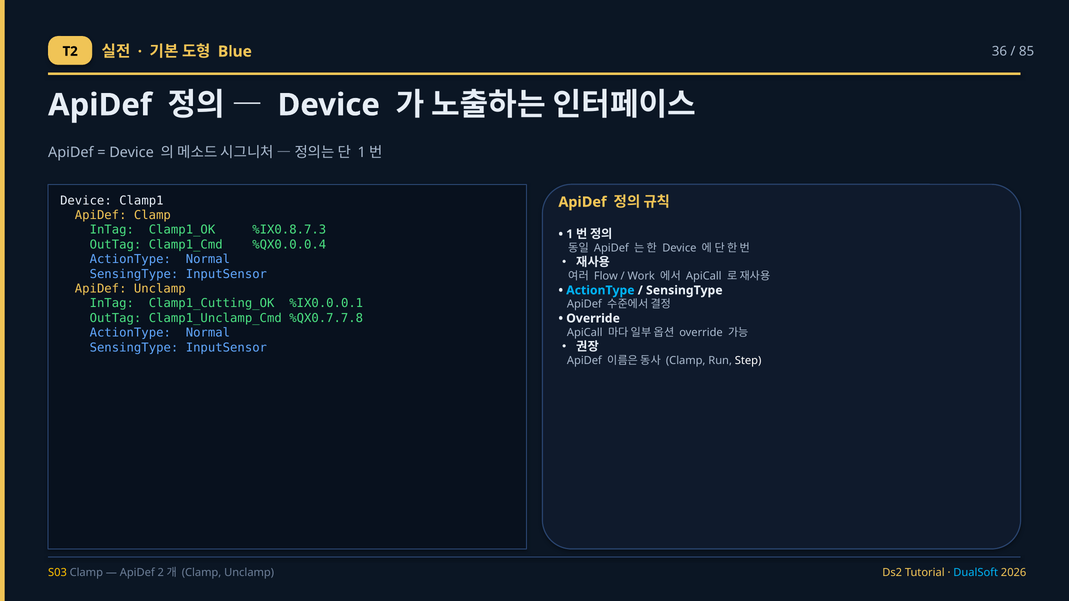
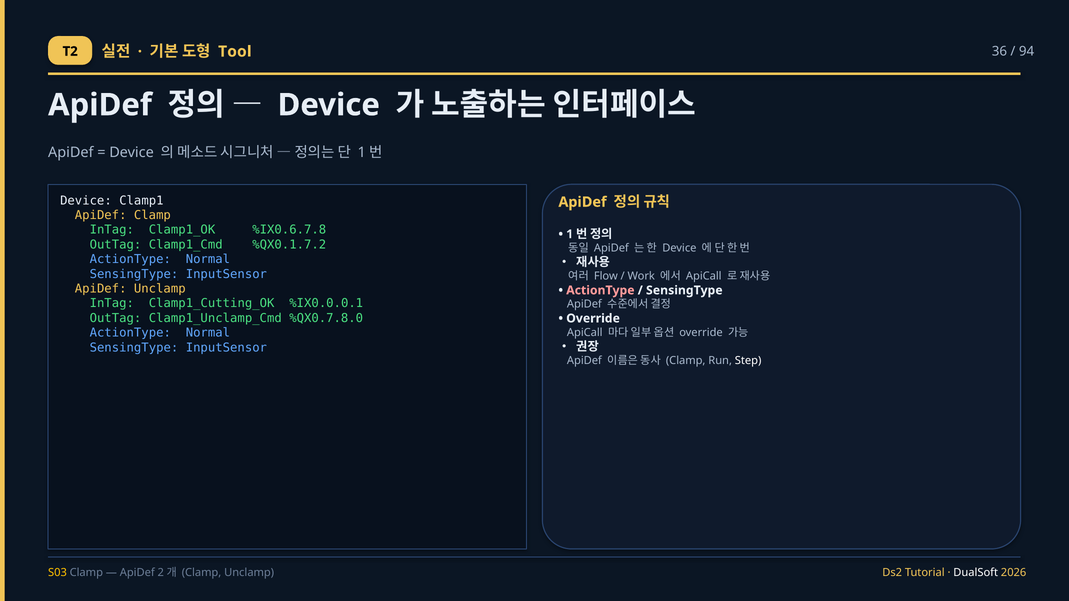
Blue: Blue -> Tool
85: 85 -> 94
%IX0.8.7.3: %IX0.8.7.3 -> %IX0.6.7.8
%QX0.0.0.4: %QX0.0.0.4 -> %QX0.1.7.2
ActionType at (600, 290) colour: light blue -> pink
%QX0.7.7.8: %QX0.7.7.8 -> %QX0.7.8.0
DualSoft colour: light blue -> white
